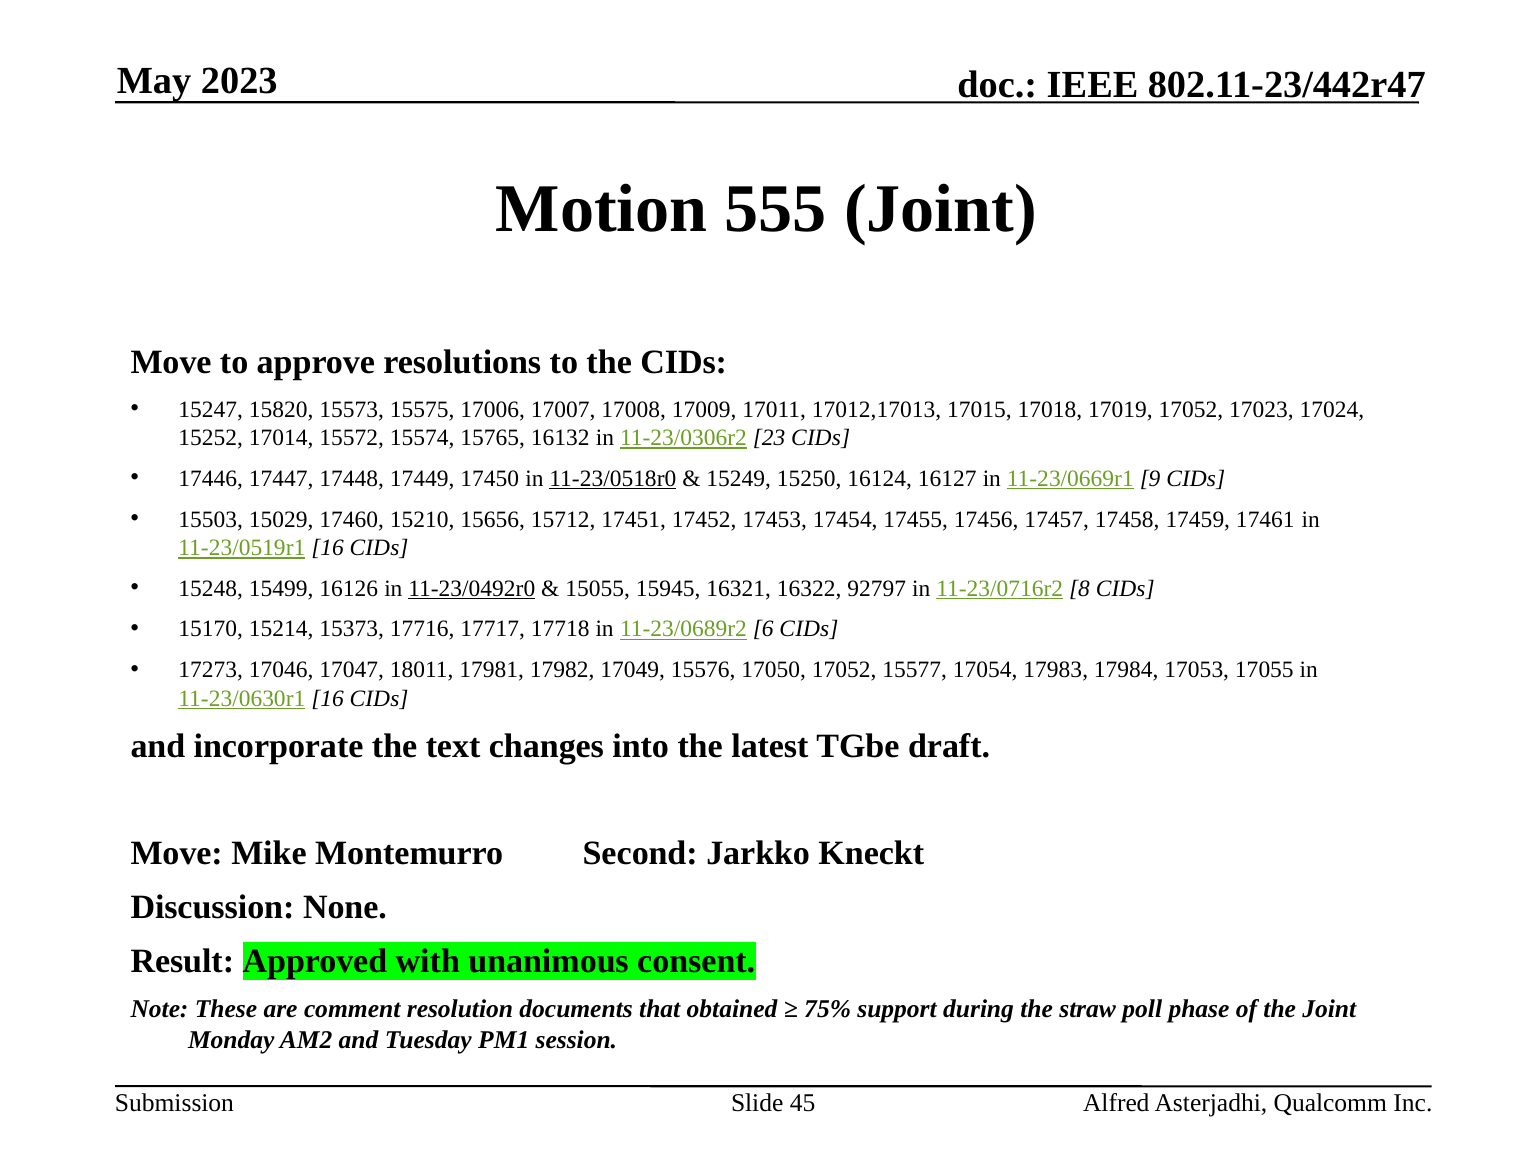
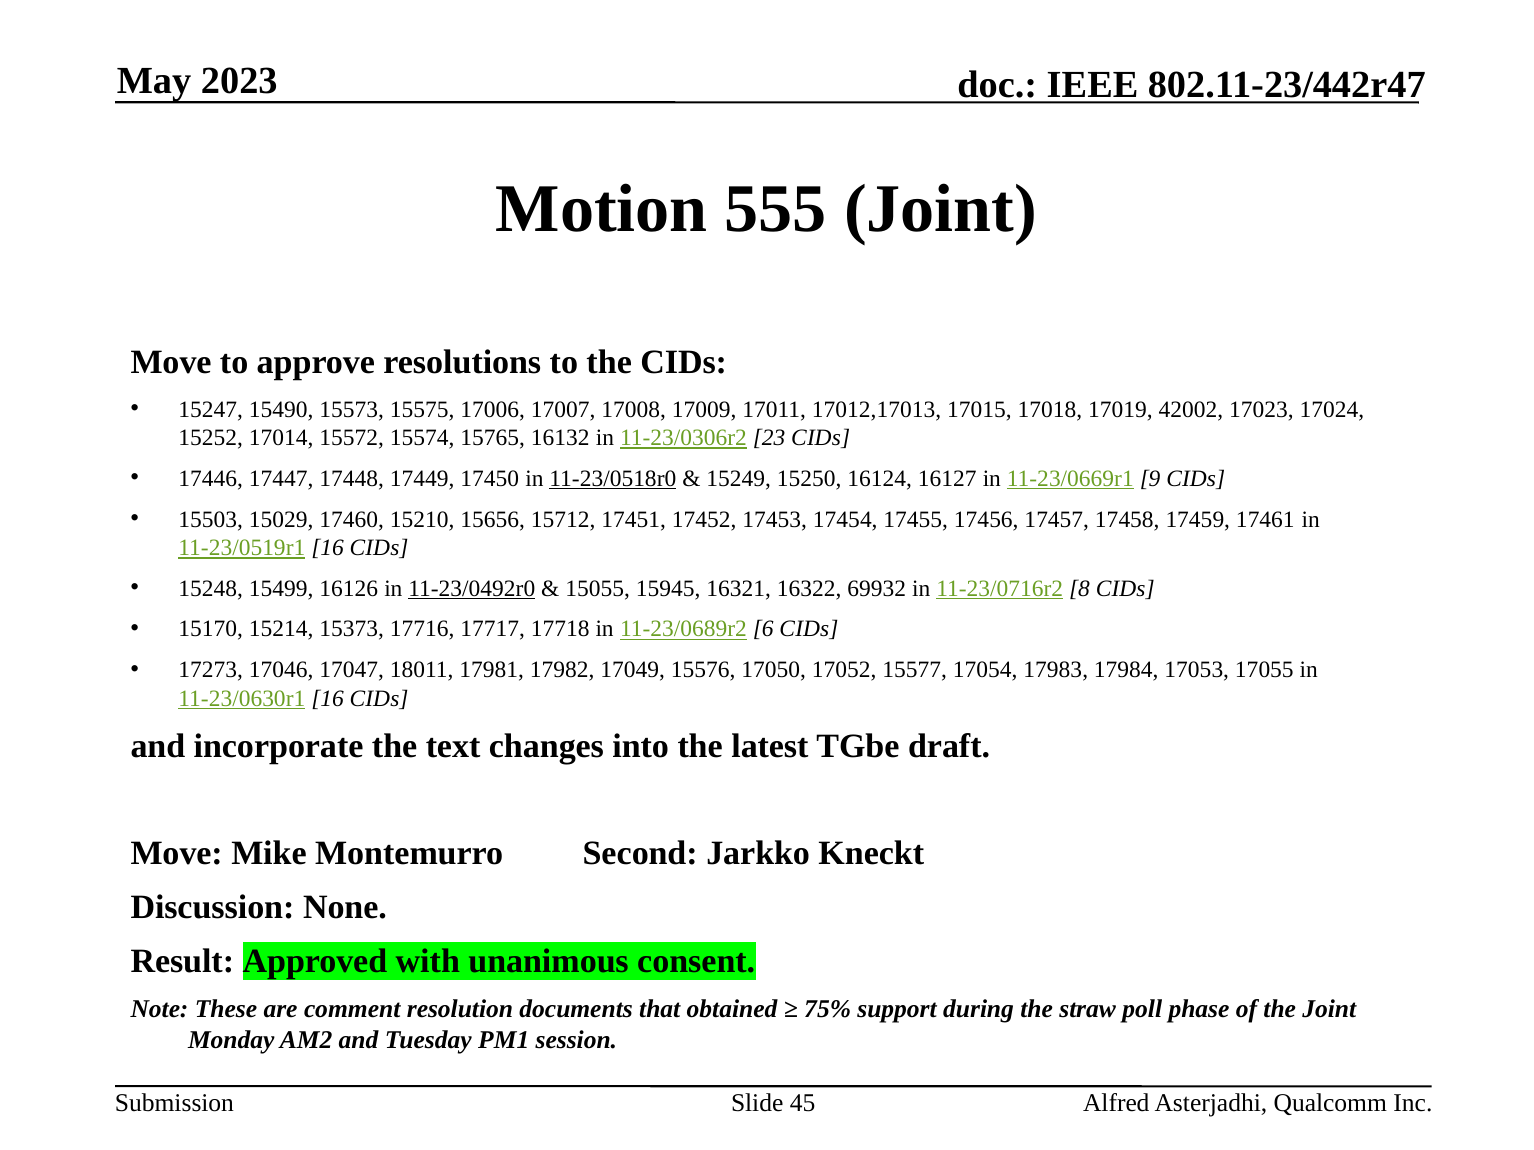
15820: 15820 -> 15490
17019 17052: 17052 -> 42002
92797: 92797 -> 69932
